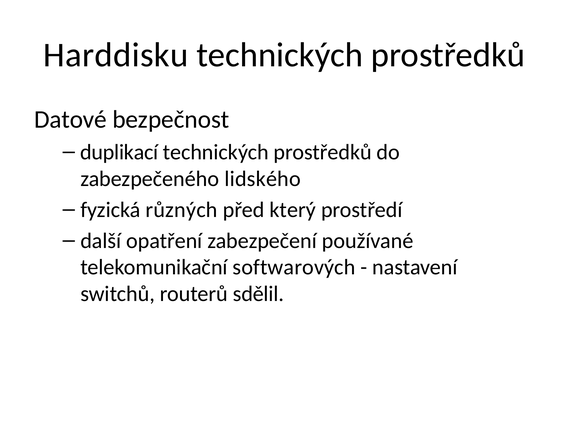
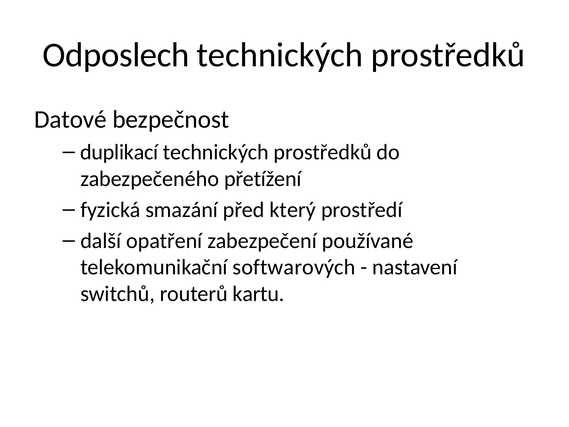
Harddisku: Harddisku -> Odposlech
lidského: lidského -> přetížení
různých: různých -> smazání
sdělil: sdělil -> kartu
